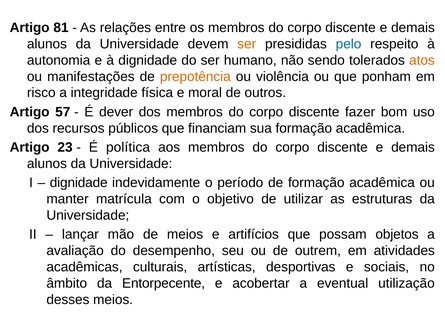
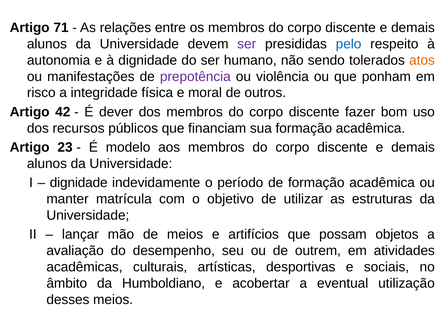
81: 81 -> 71
ser at (247, 44) colour: orange -> purple
prepotência colour: orange -> purple
57: 57 -> 42
política: política -> modelo
Entorpecente: Entorpecente -> Humboldiano
